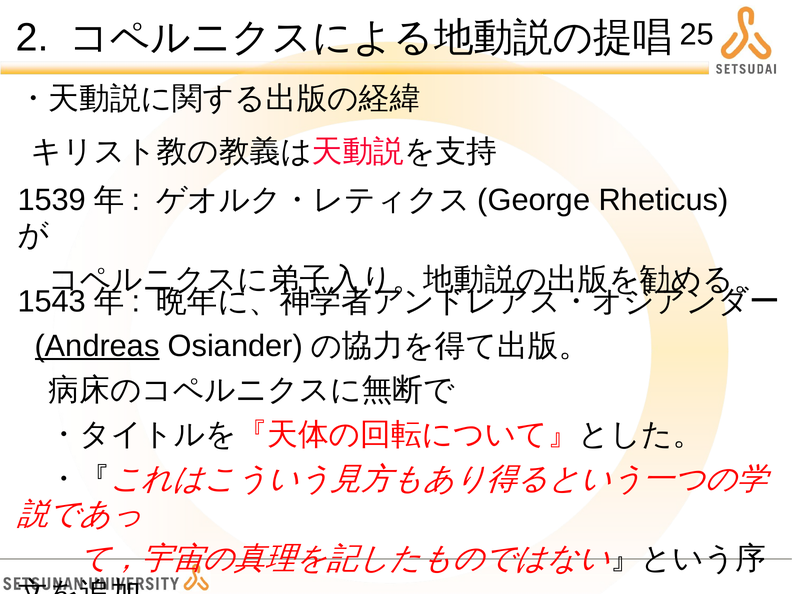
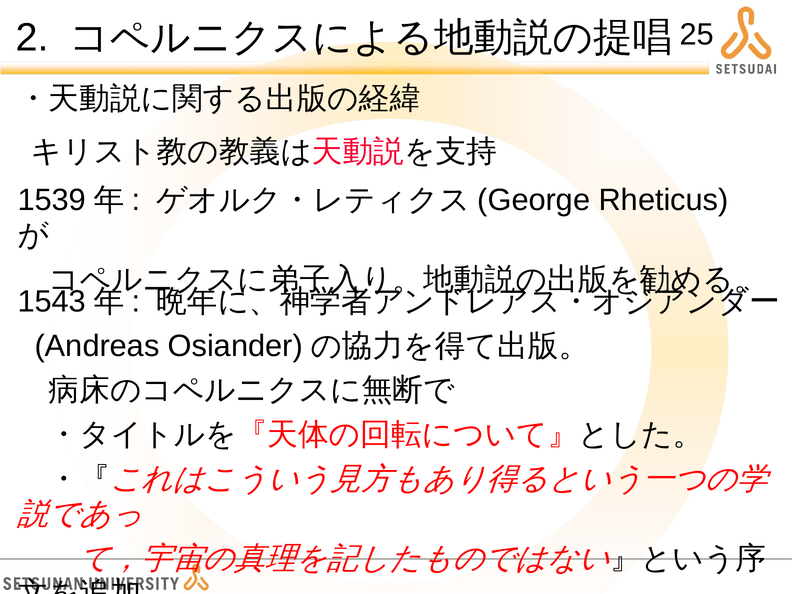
Andreas underline: present -> none
